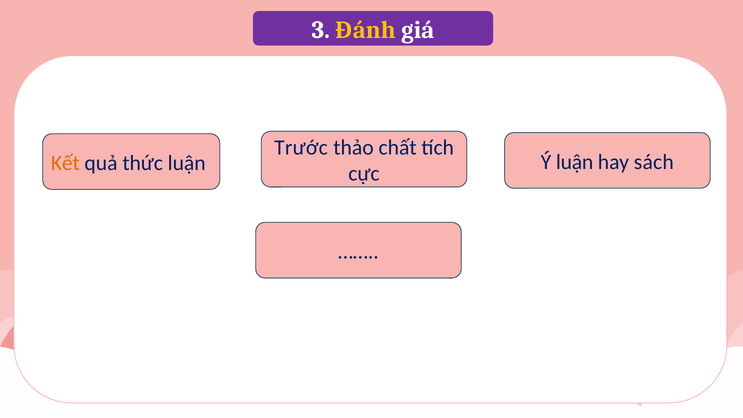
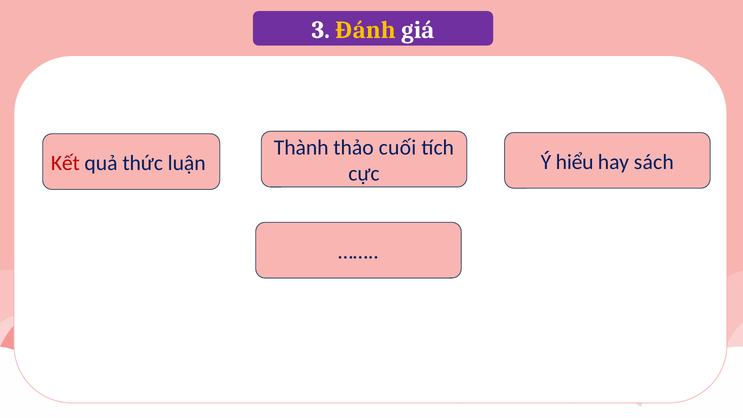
Trước: Trước -> Thành
chất: chất -> cuối
Ý luận: luận -> hiểu
Kết colour: orange -> red
